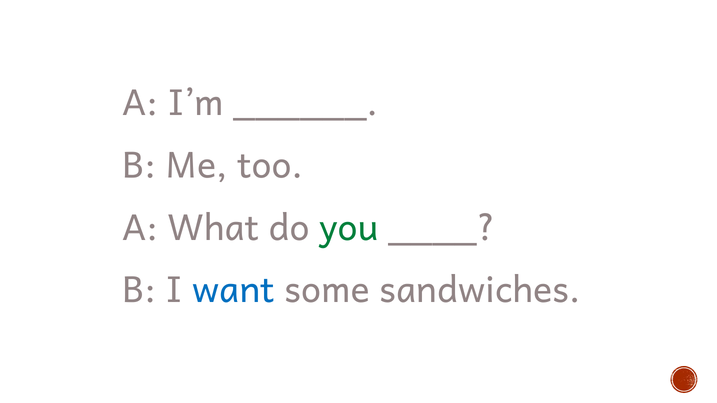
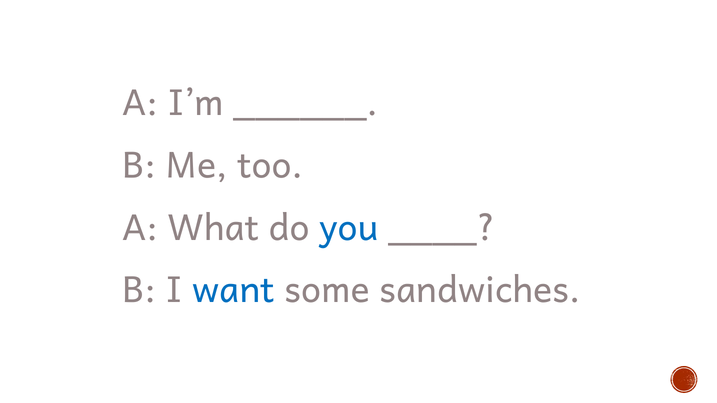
you colour: green -> blue
